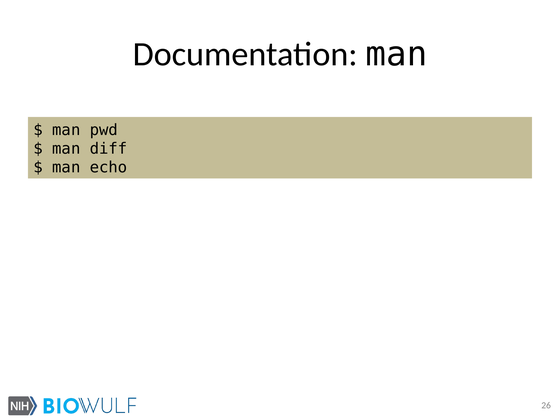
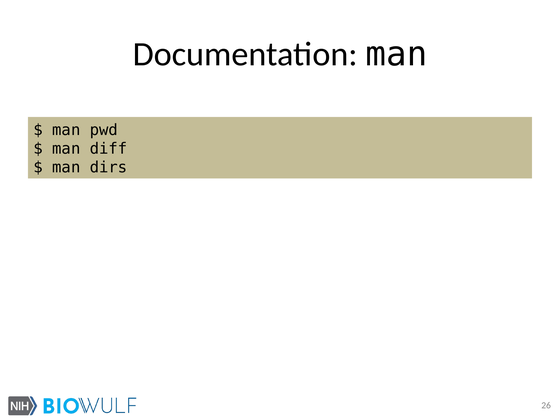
echo: echo -> dirs
